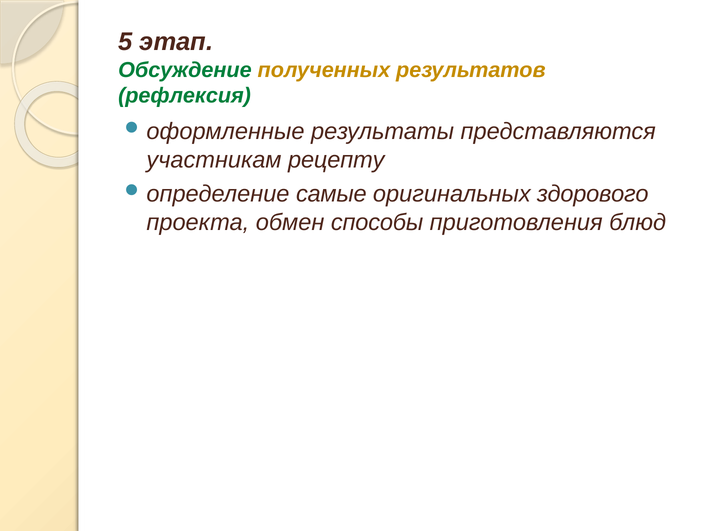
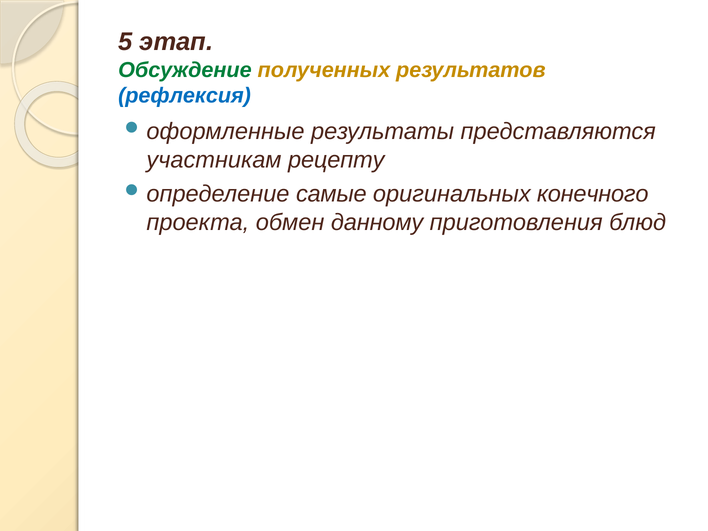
рефлексия colour: green -> blue
здорового: здорового -> конечного
способы: способы -> данному
